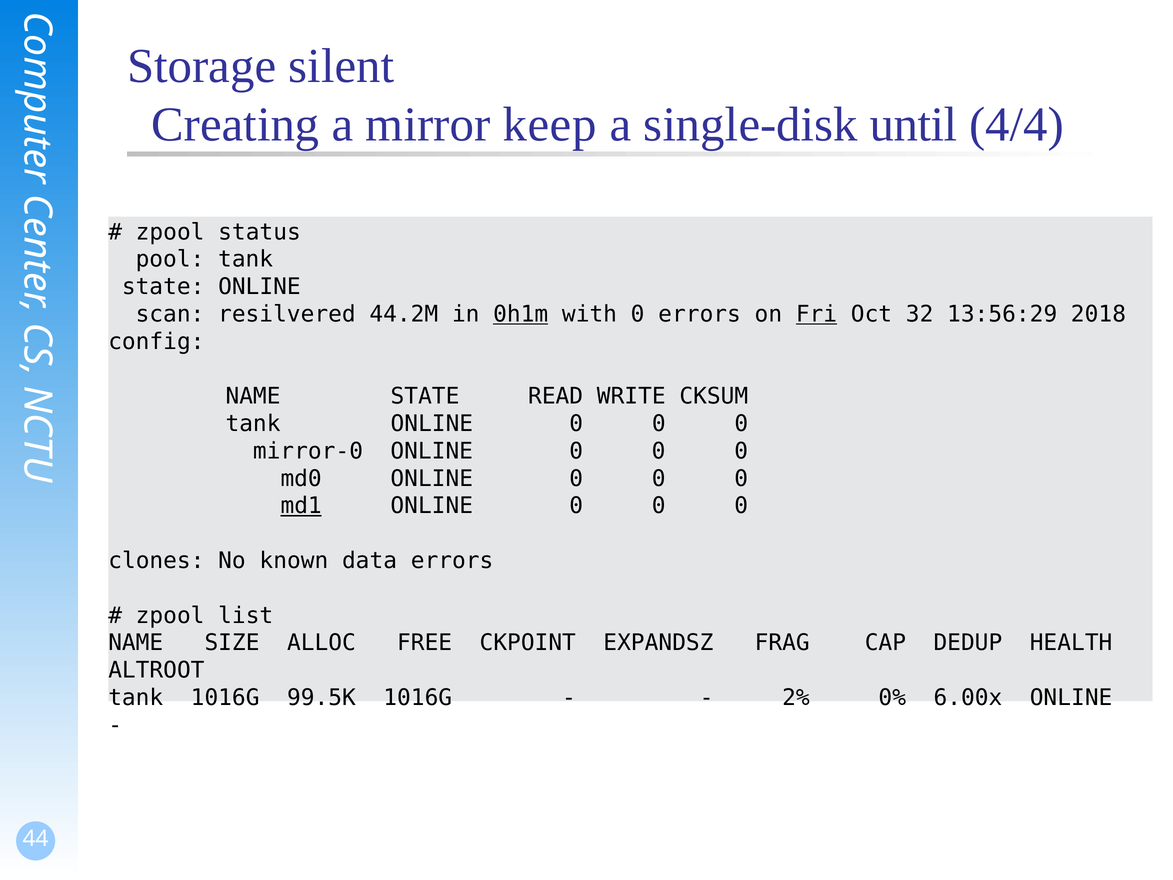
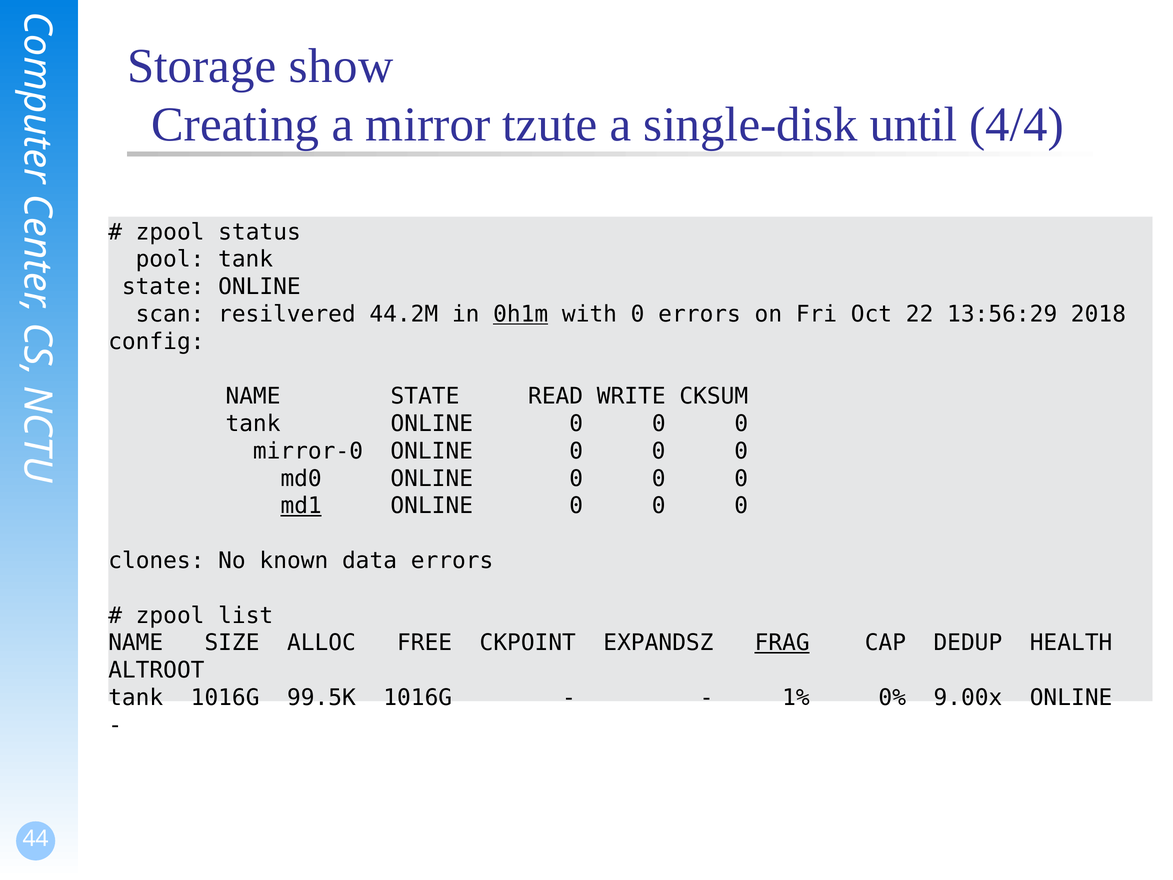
silent: silent -> show
keep: keep -> tzute
Fri underline: present -> none
32: 32 -> 22
FRAG underline: none -> present
2%: 2% -> 1%
6.00x: 6.00x -> 9.00x
